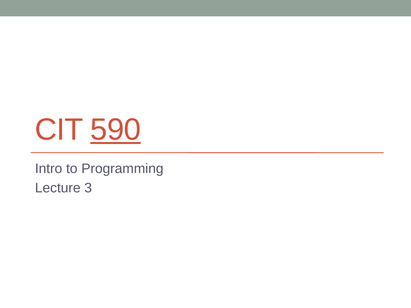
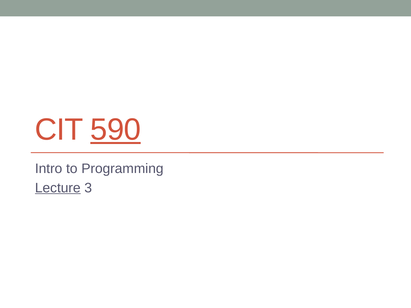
Lecture underline: none -> present
